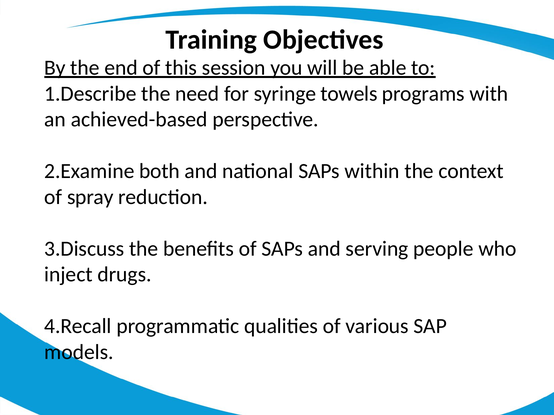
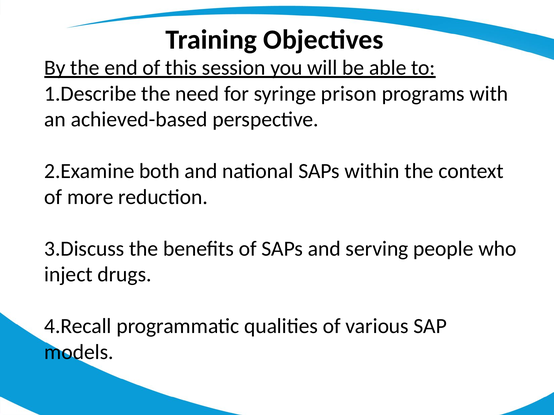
towels: towels -> prison
spray: spray -> more
